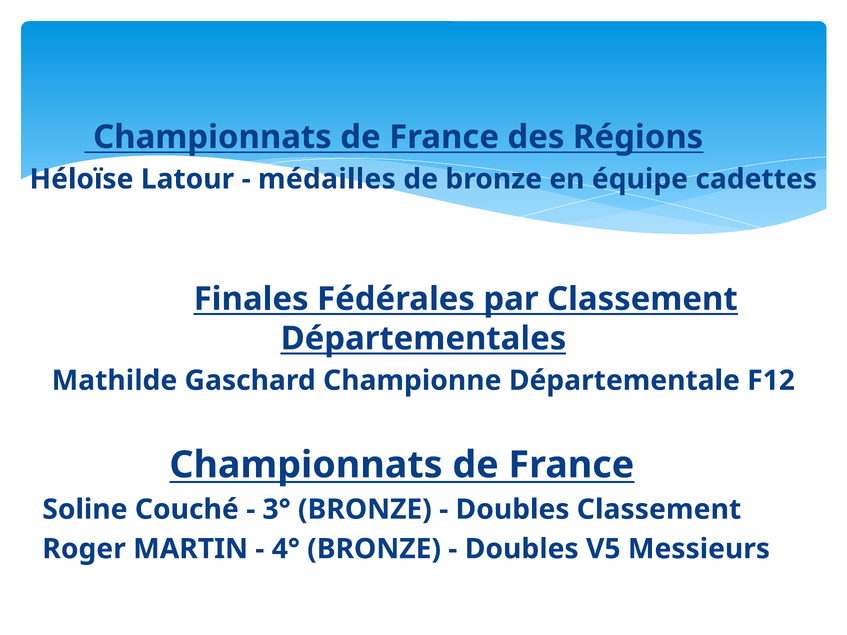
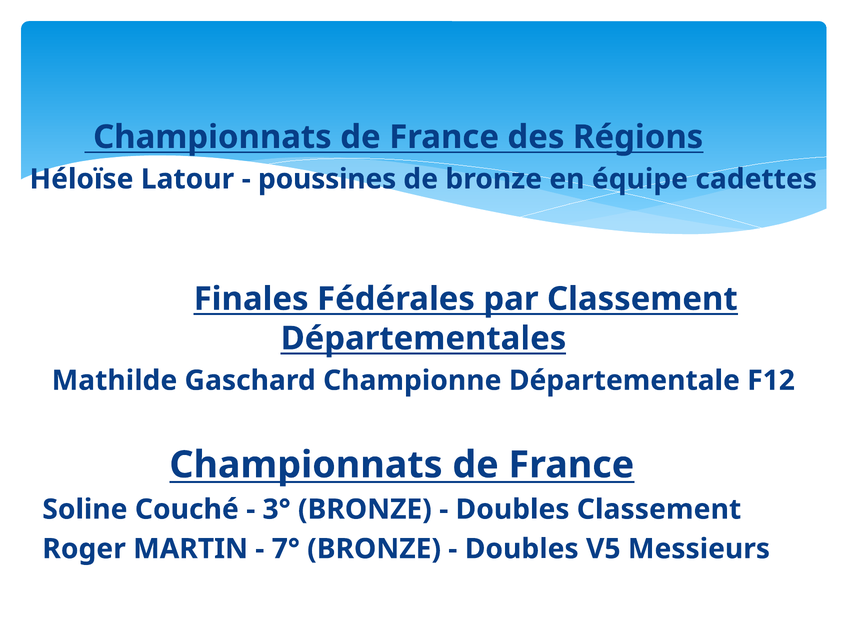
médailles: médailles -> poussines
4°: 4° -> 7°
